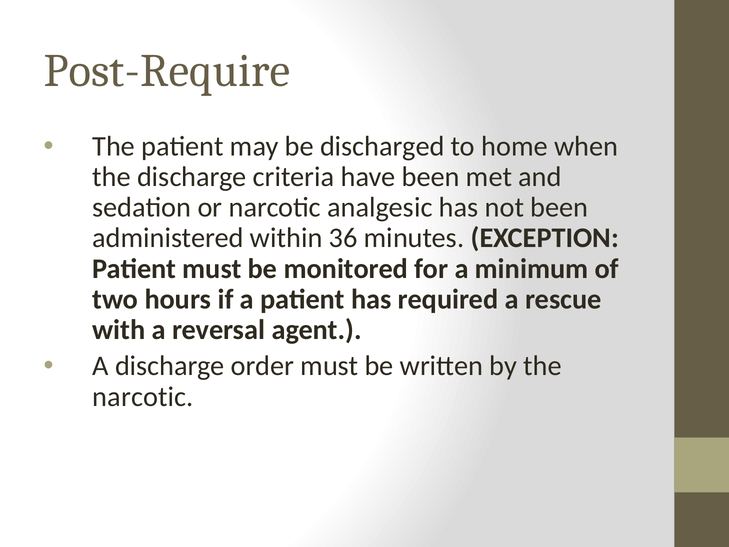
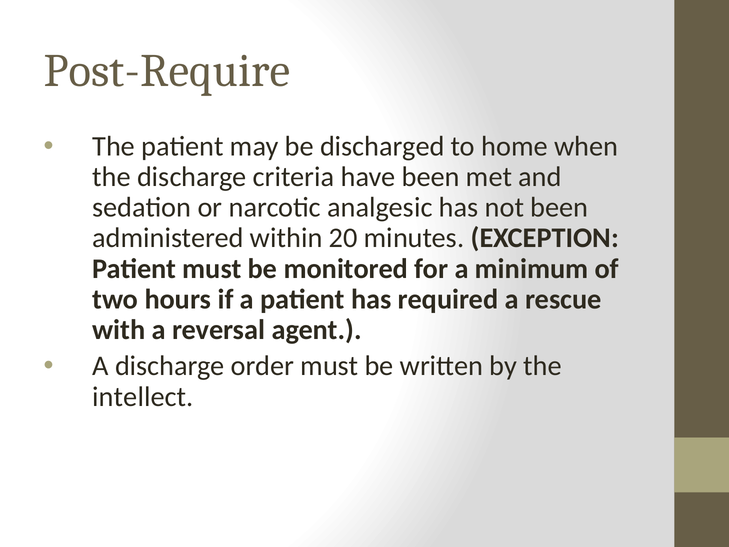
36: 36 -> 20
narcotic at (143, 397): narcotic -> intellect
